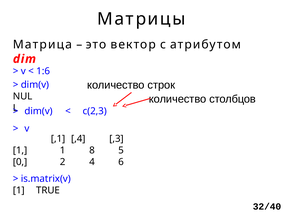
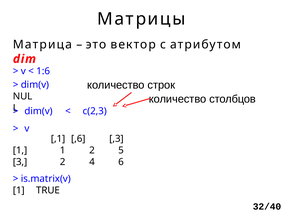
,4: ,4 -> ,6
1 8: 8 -> 2
0: 0 -> 3
